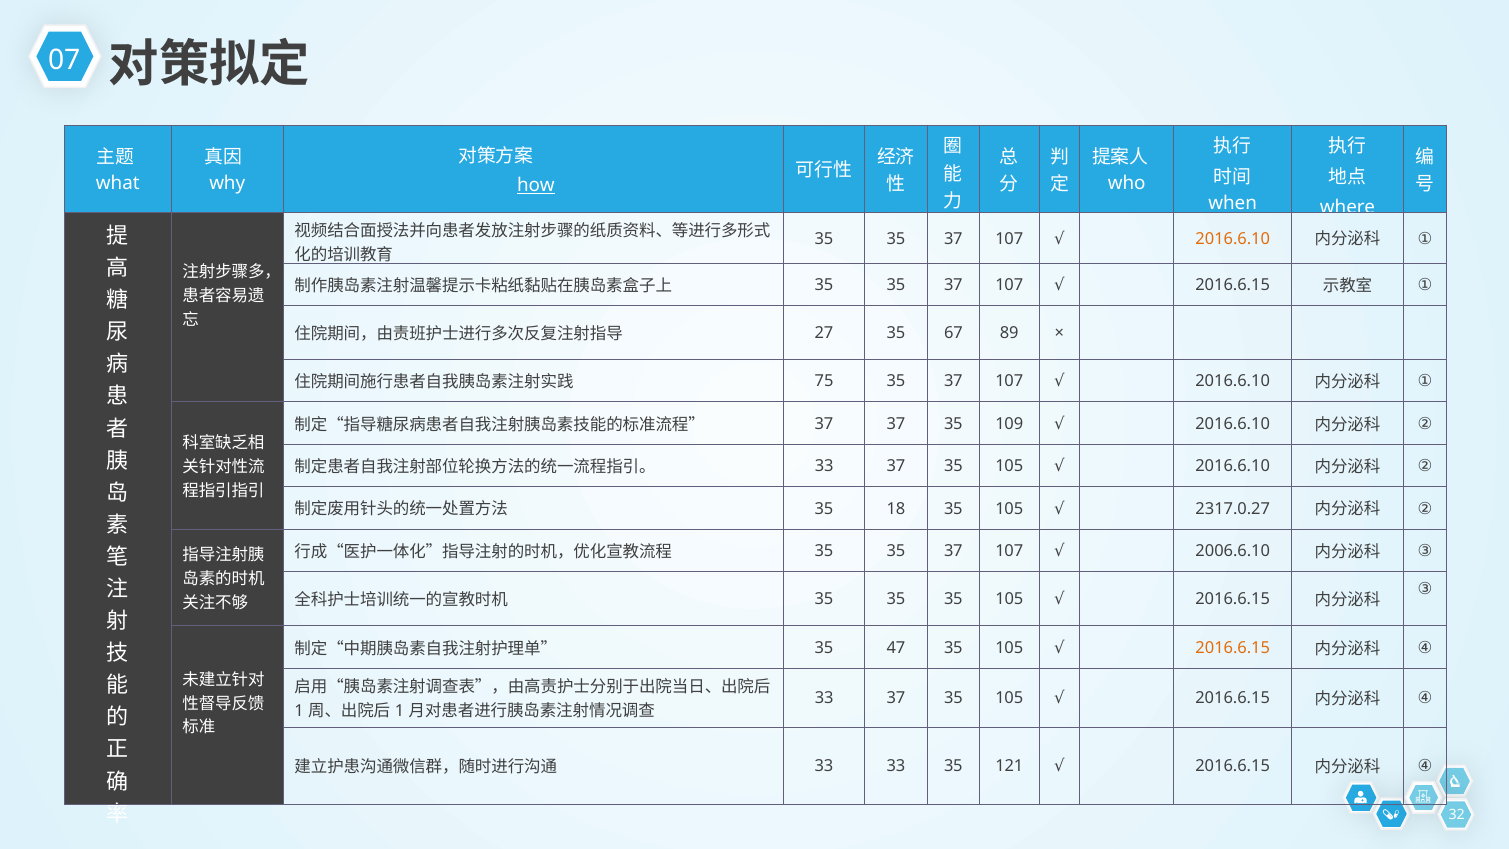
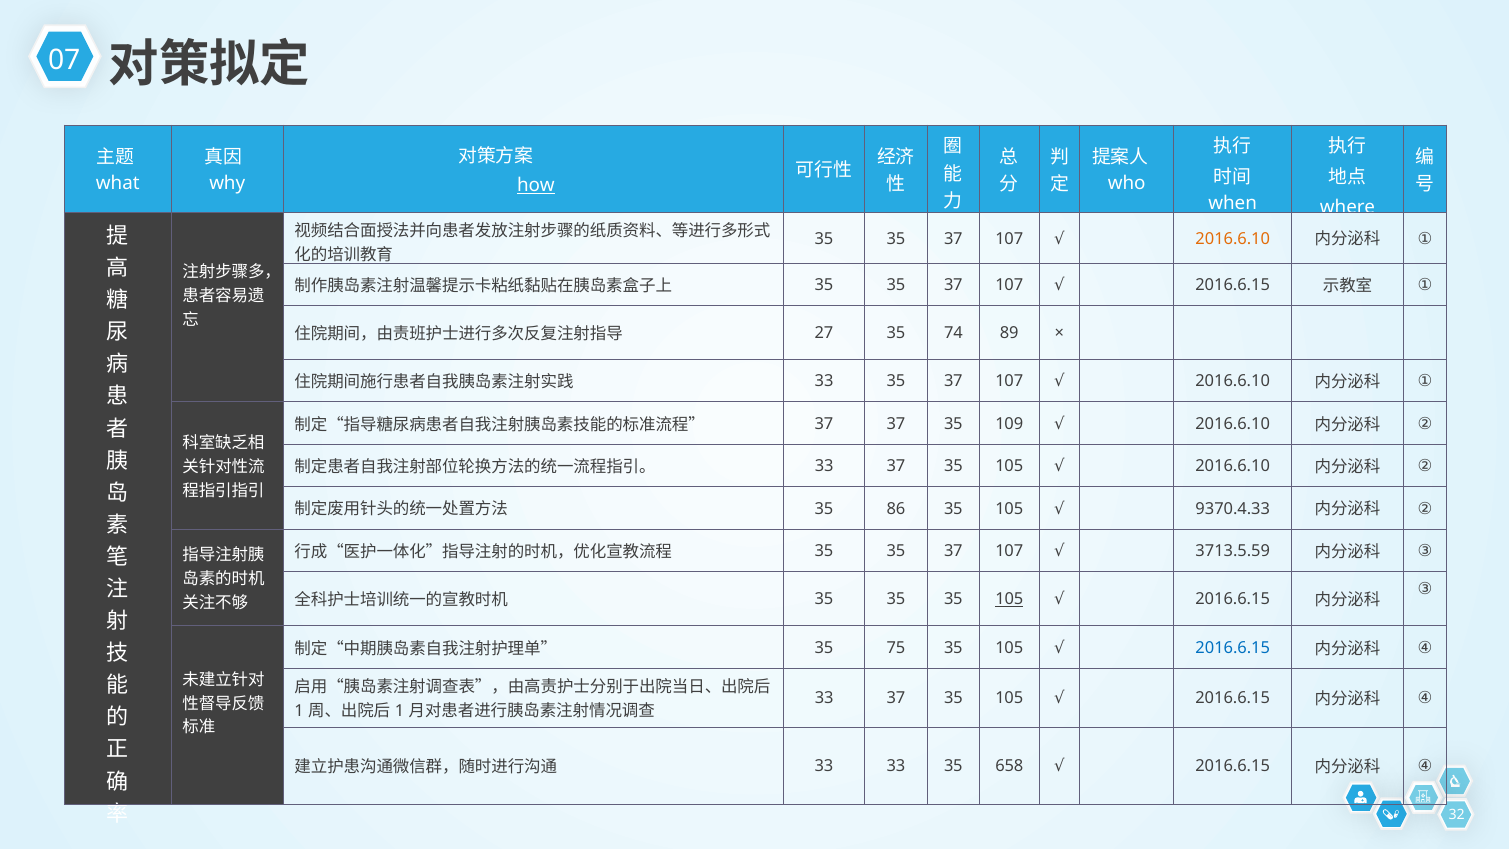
67: 67 -> 74
75 at (824, 381): 75 -> 33
18: 18 -> 86
2317.0.27: 2317.0.27 -> 9370.4.33
2006.6.10: 2006.6.10 -> 3713.5.59
105 at (1009, 599) underline: none -> present
47: 47 -> 75
2016.6.15 at (1233, 648) colour: orange -> blue
121: 121 -> 658
